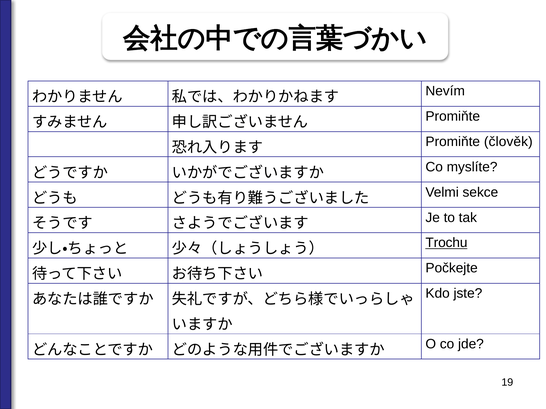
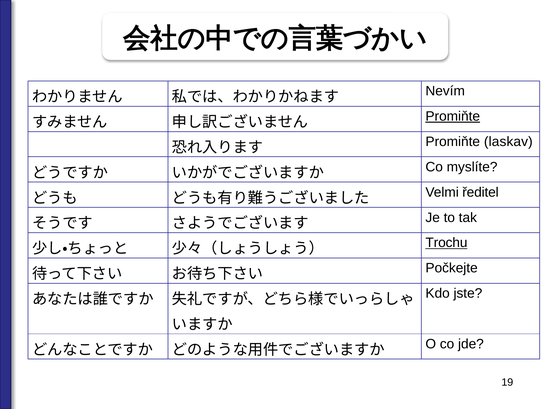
Promiňte at (453, 117) underline: none -> present
člověk: člověk -> laskav
sekce: sekce -> ředitel
